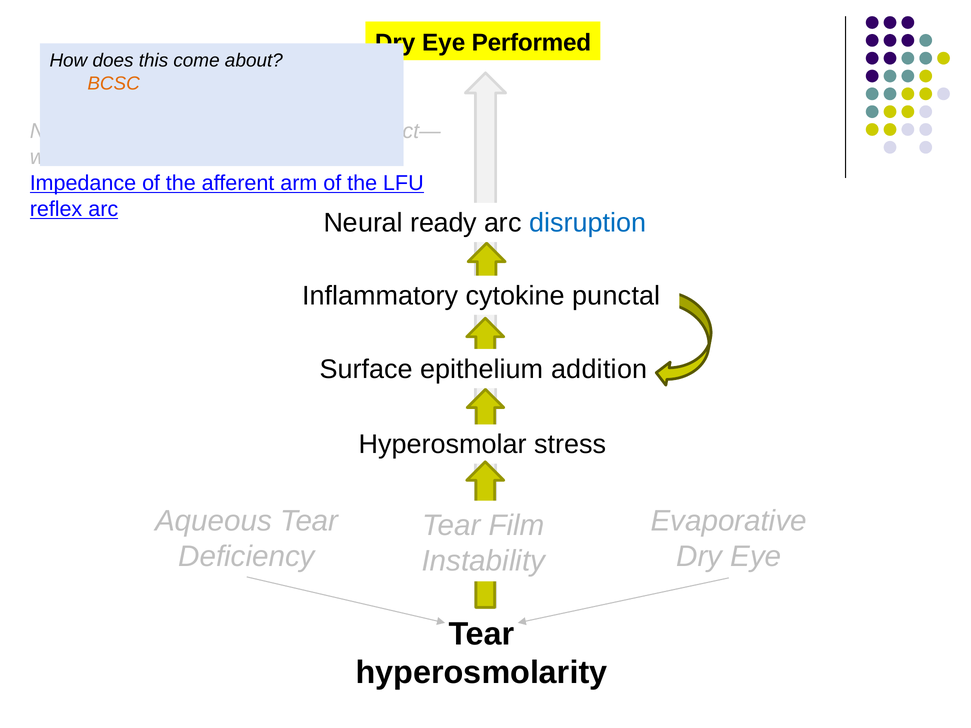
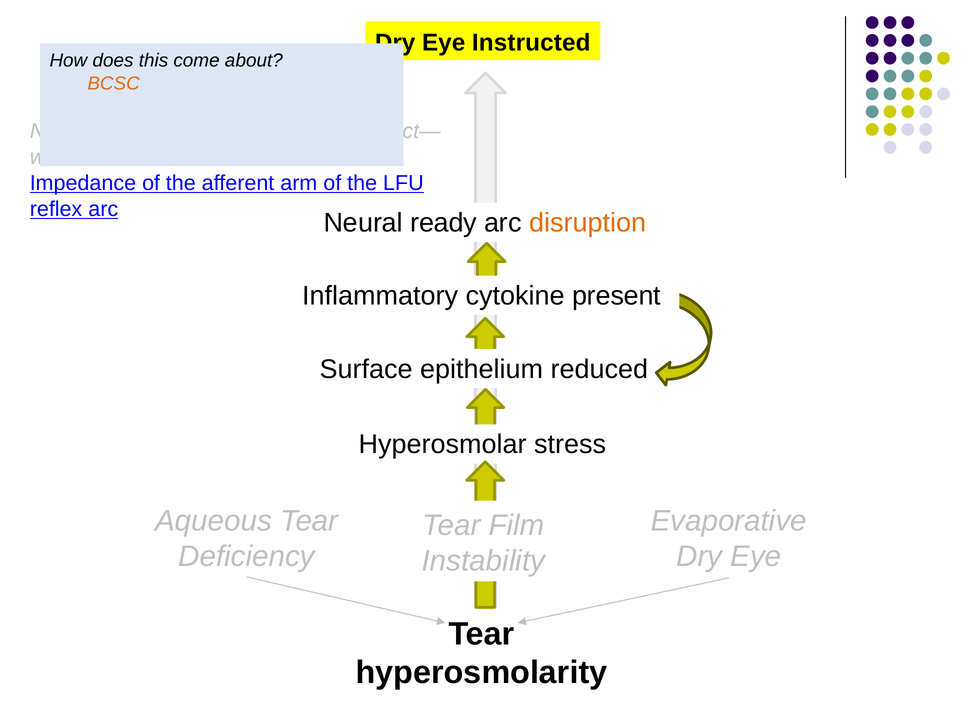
Performed: Performed -> Instructed
disruption colour: blue -> orange
punctal: punctal -> present
addition: addition -> reduced
